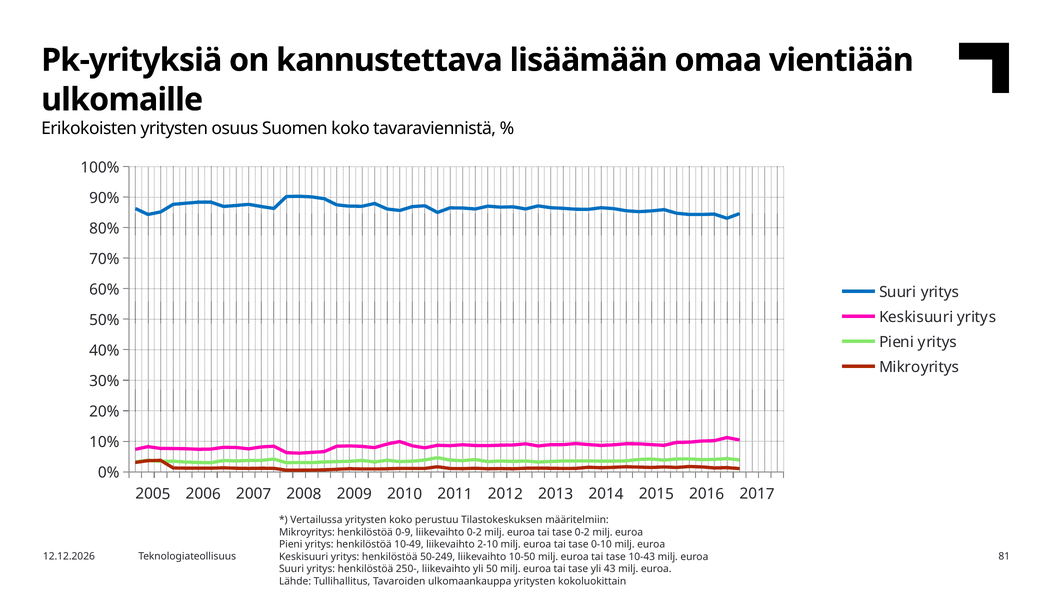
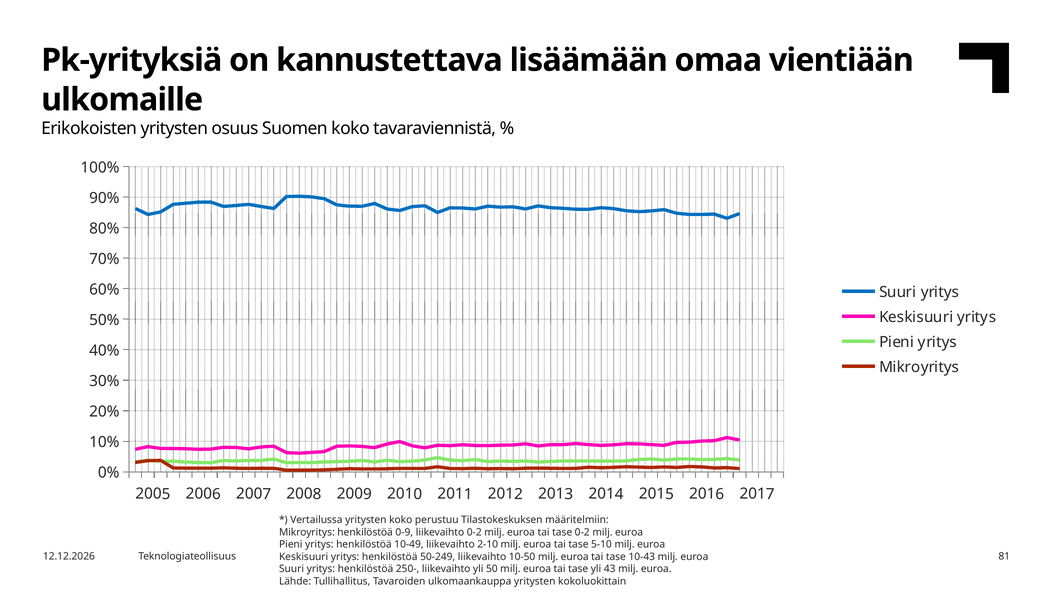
0-10: 0-10 -> 5-10
